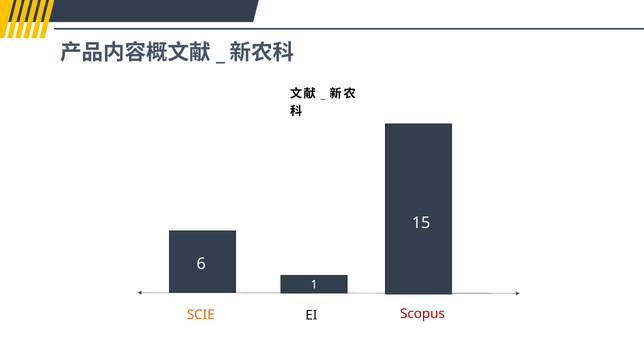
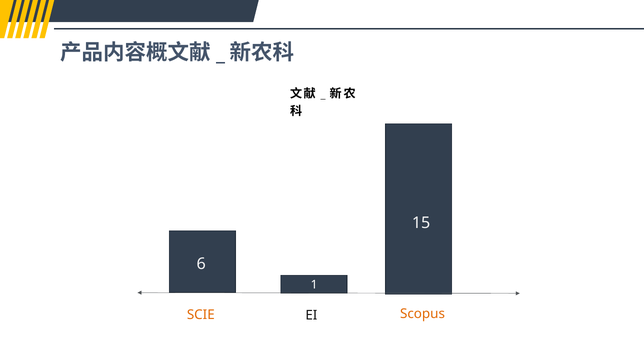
Scopus colour: red -> orange
